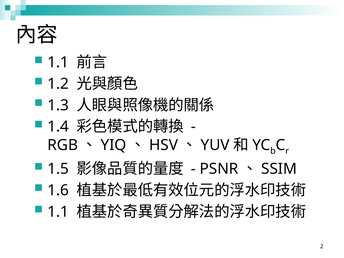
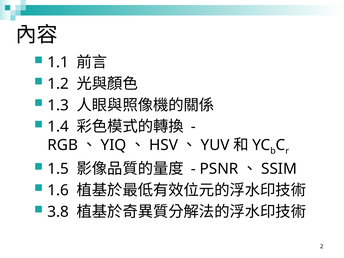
1.1 at (58, 212): 1.1 -> 3.8
